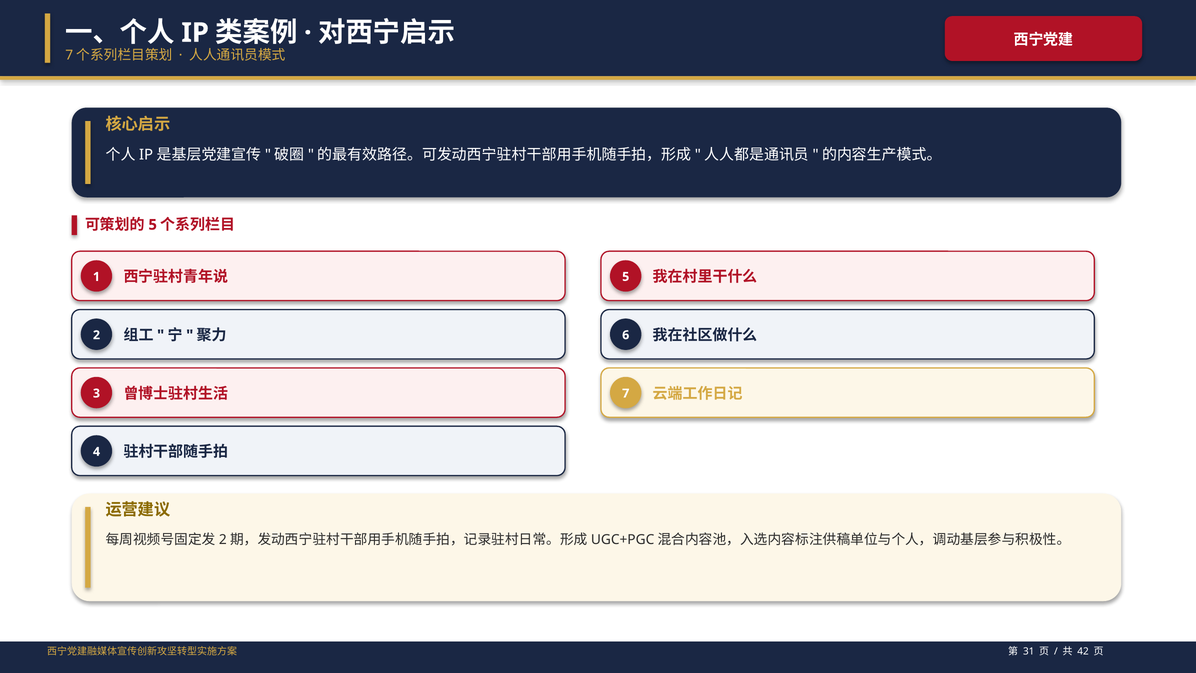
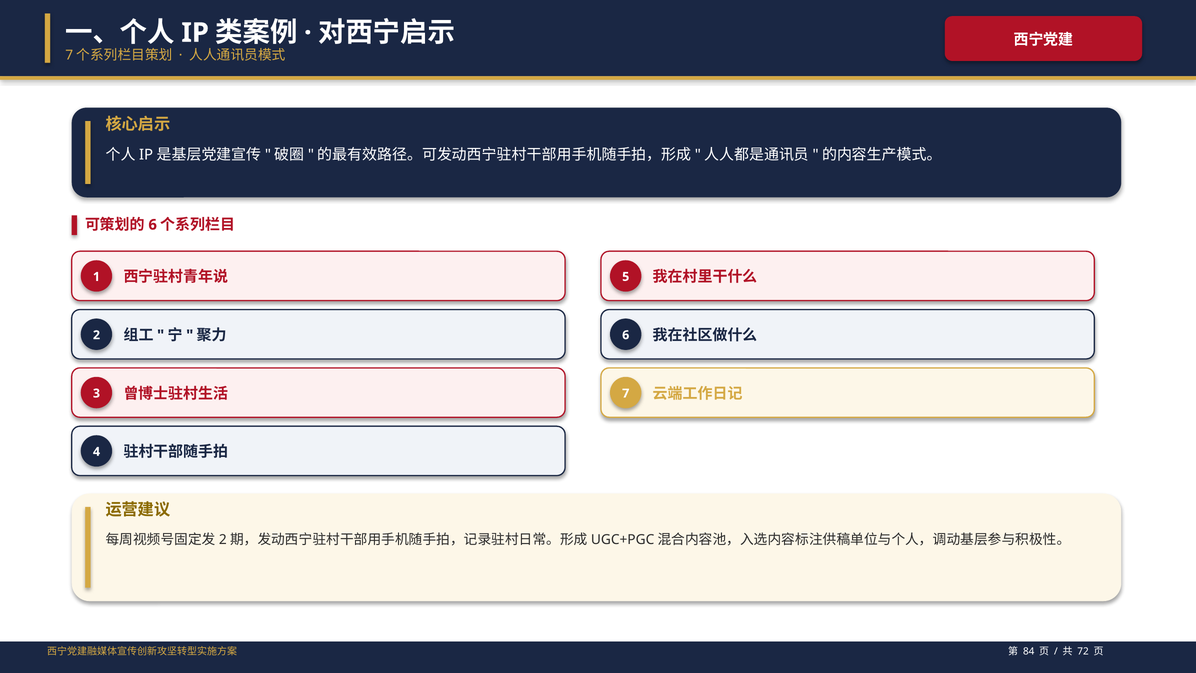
5 at (153, 225): 5 -> 6
31: 31 -> 84
42: 42 -> 72
